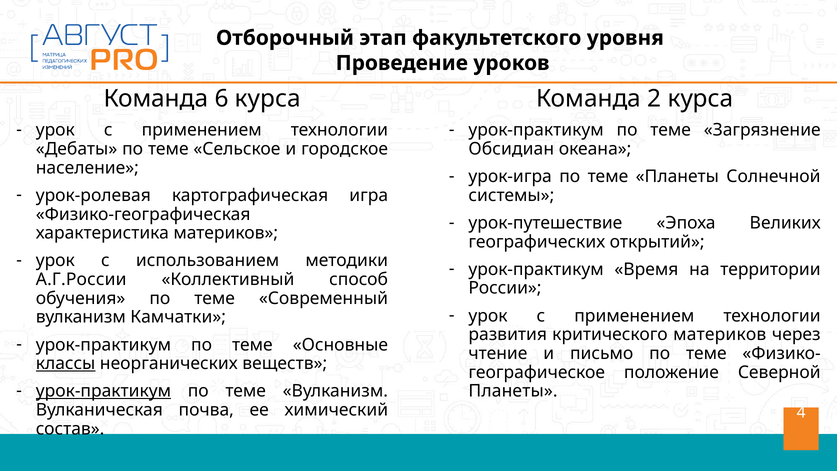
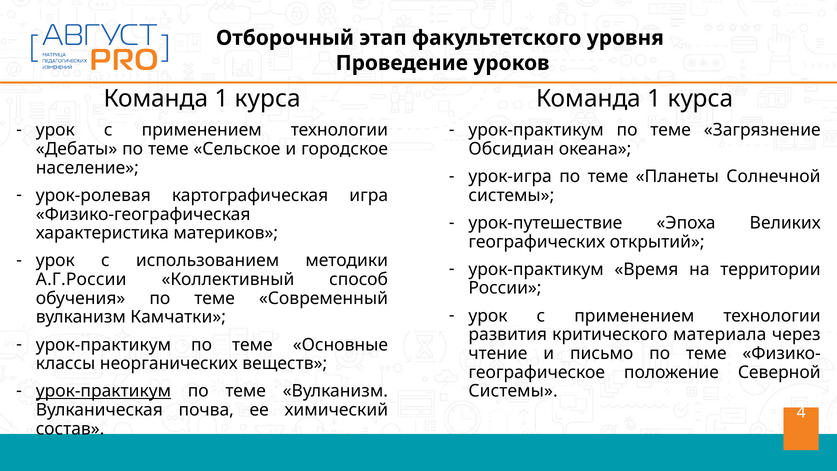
6 at (222, 99): 6 -> 1
2 at (654, 99): 2 -> 1
критического материков: материков -> материала
классы underline: present -> none
Планеты at (513, 391): Планеты -> Системы
